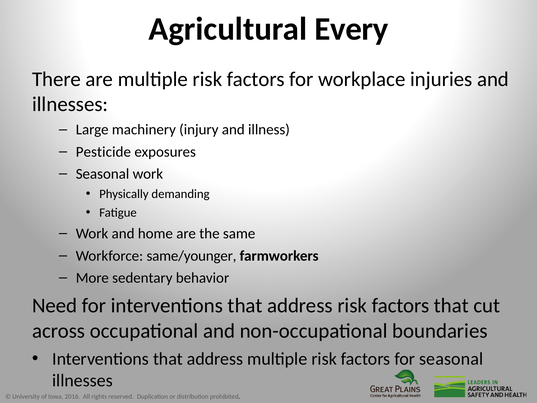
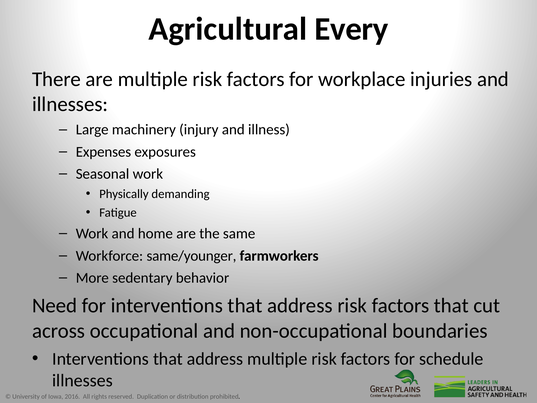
Pesticide: Pesticide -> Expenses
for seasonal: seasonal -> schedule
